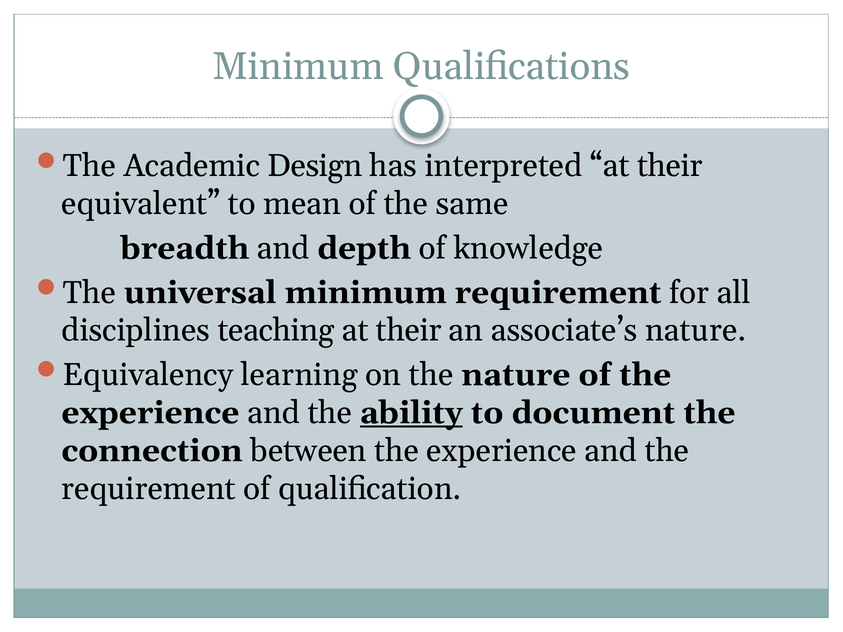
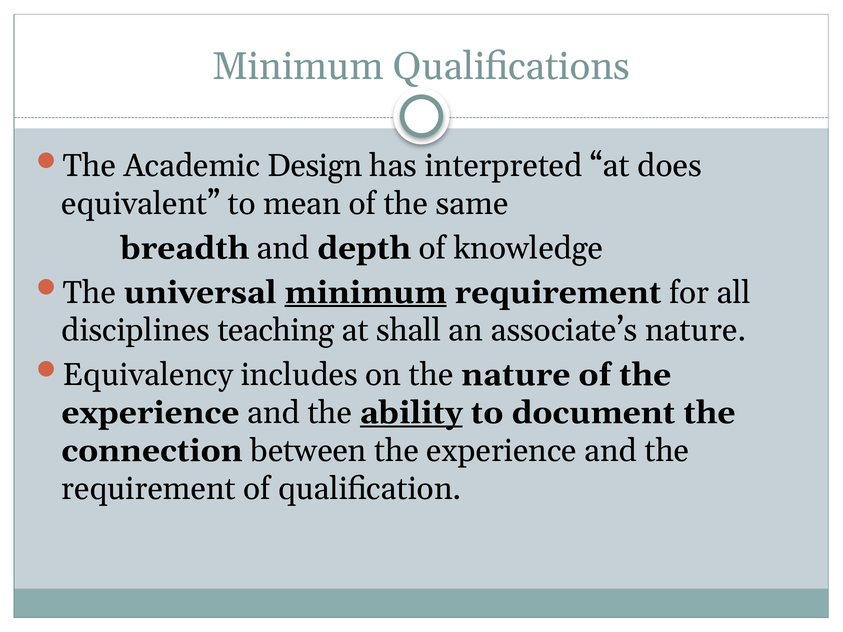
interpreted at their: their -> does
minimum at (366, 293) underline: none -> present
their at (409, 331): their -> shall
learning: learning -> includes
